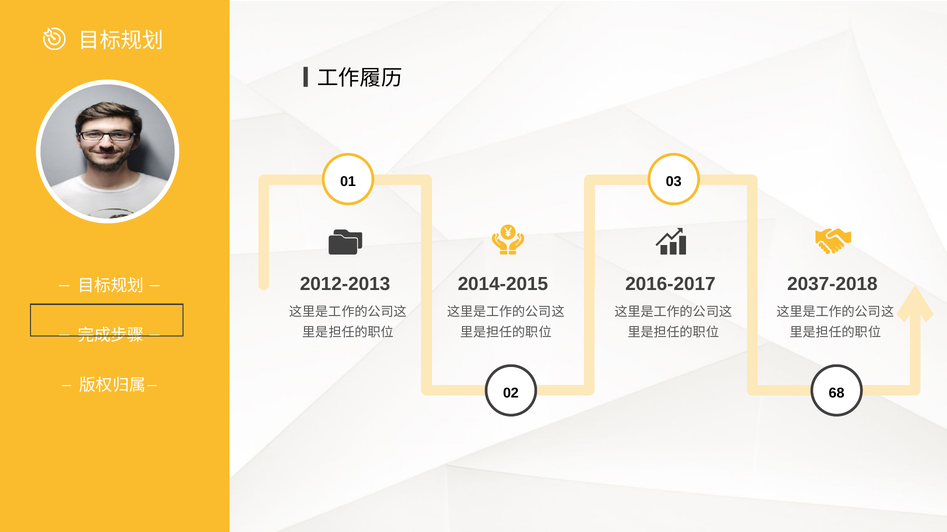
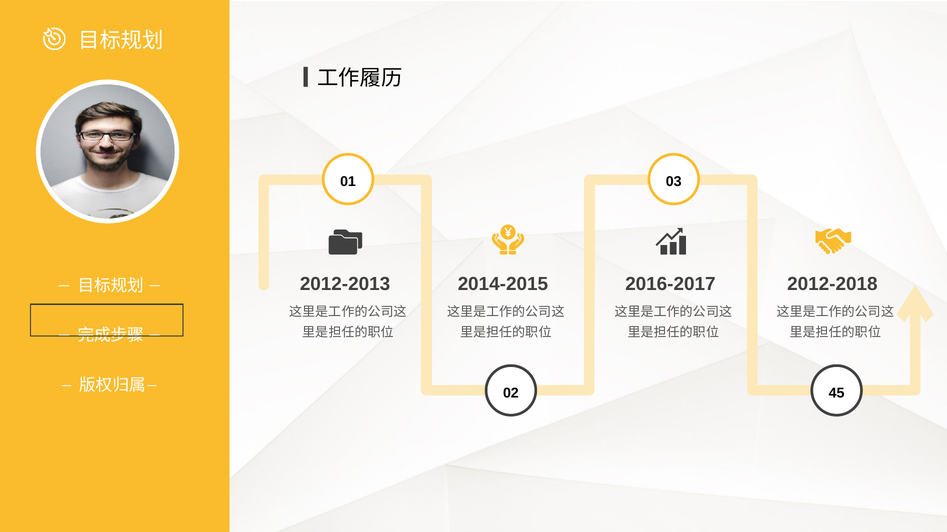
2037-2018: 2037-2018 -> 2012-2018
68: 68 -> 45
